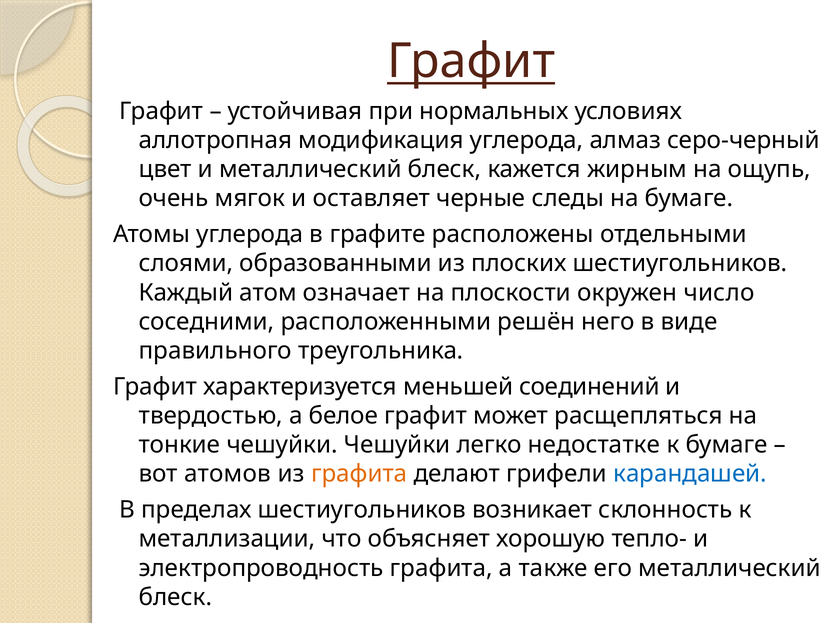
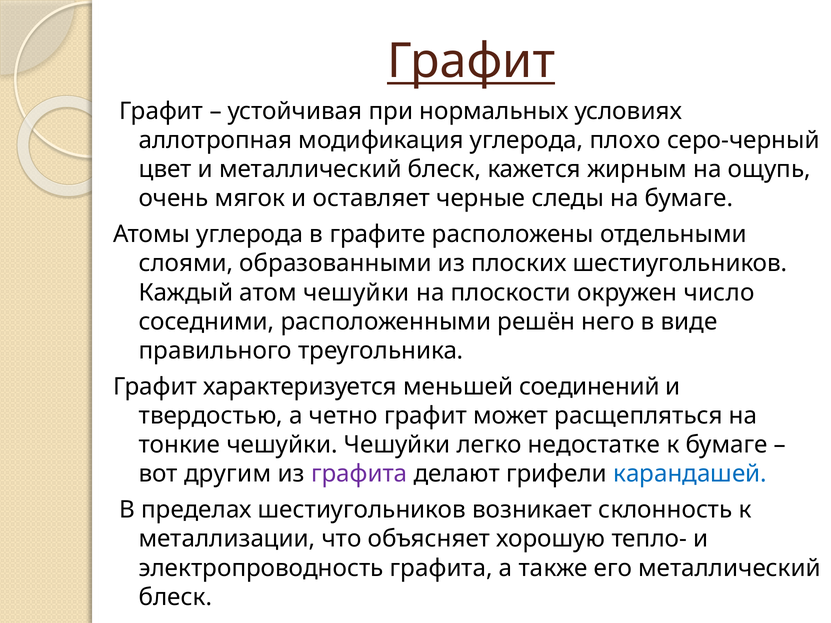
алмаз: алмаз -> плохо
атом означает: означает -> чешуйки
белое: белое -> четно
атомов: атомов -> другим
графита at (359, 474) colour: orange -> purple
